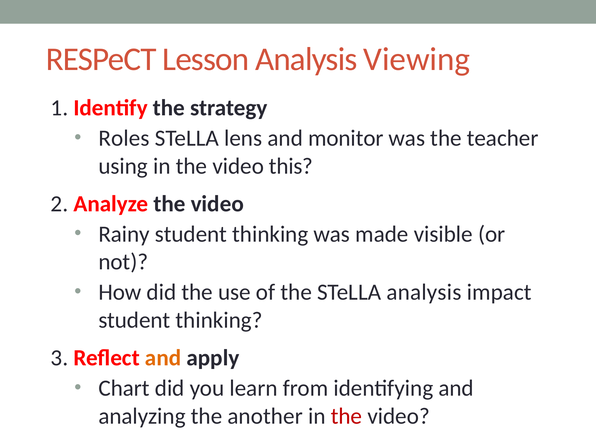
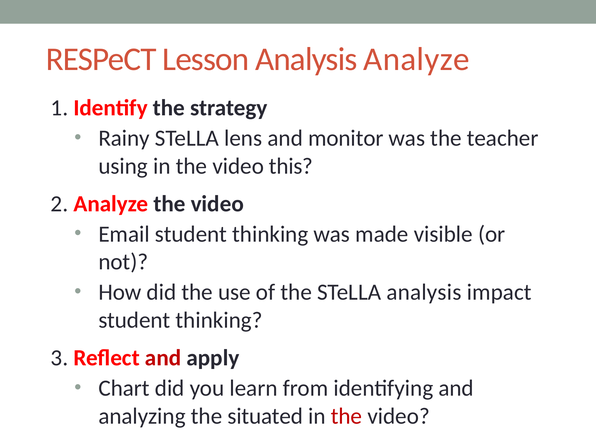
Analysis Viewing: Viewing -> Analyze
Roles: Roles -> Rainy
Rainy: Rainy -> Email
and at (163, 358) colour: orange -> red
another: another -> situated
